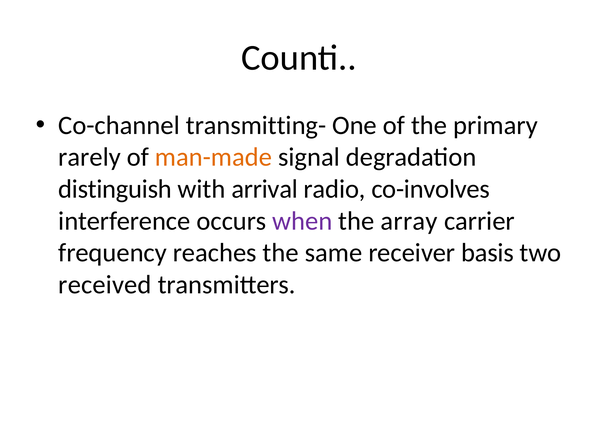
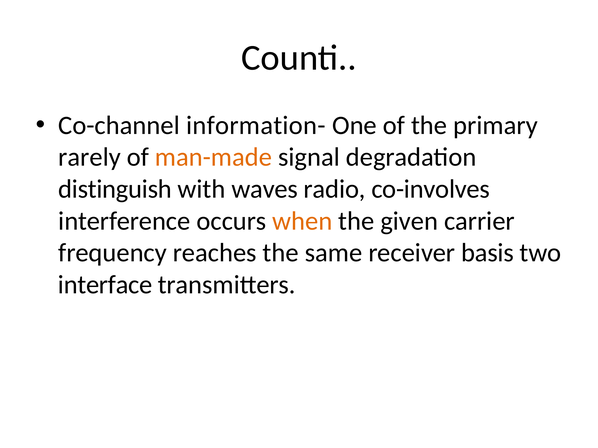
transmitting-: transmitting- -> information-
arrival: arrival -> waves
when colour: purple -> orange
array: array -> given
received: received -> interface
